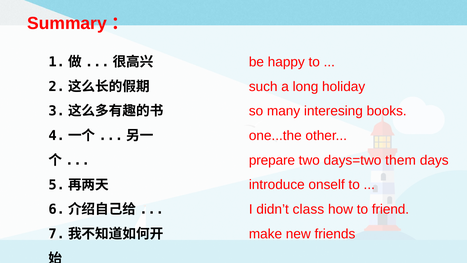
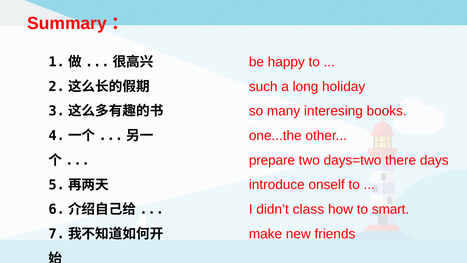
them: them -> there
friend: friend -> smart
